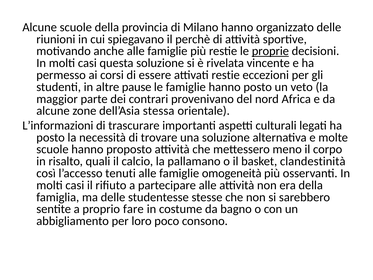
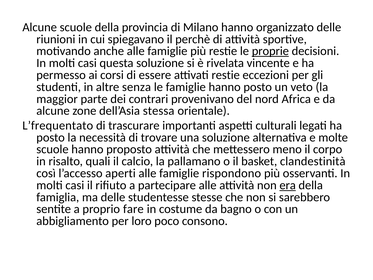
pause: pause -> senza
L’informazioni: L’informazioni -> L’frequentato
tenuti: tenuti -> aperti
omogeneità: omogeneità -> rispondono
era underline: none -> present
